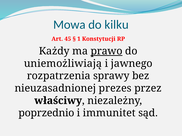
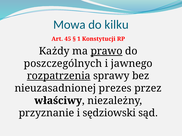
uniemożliwiają: uniemożliwiają -> poszczególnych
rozpatrzenia underline: none -> present
poprzednio: poprzednio -> przyznanie
immunitet: immunitet -> sędziowski
